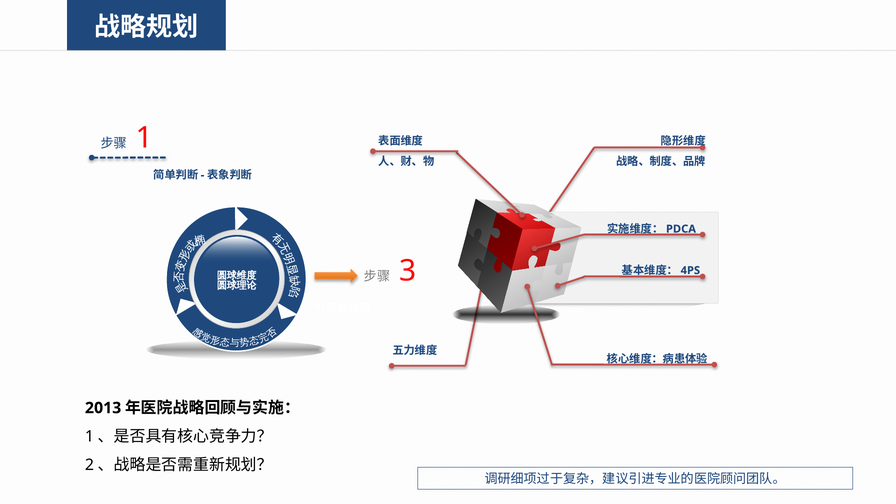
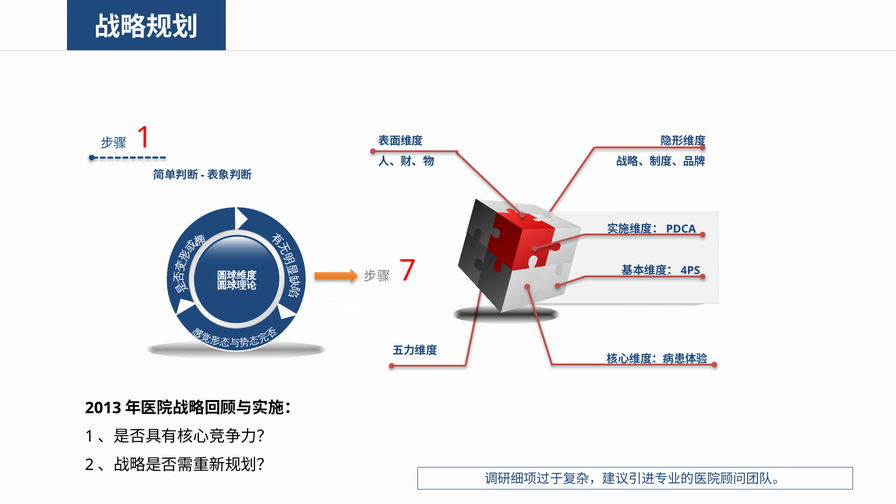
3: 3 -> 7
